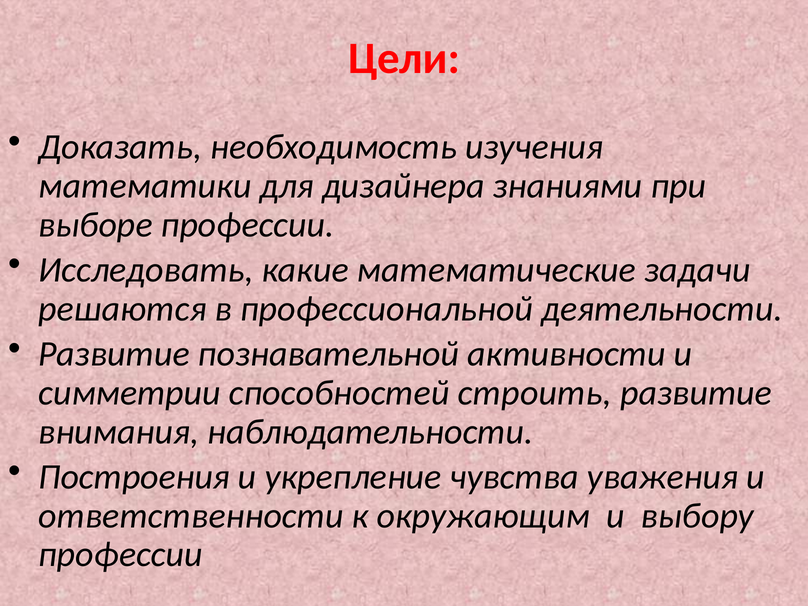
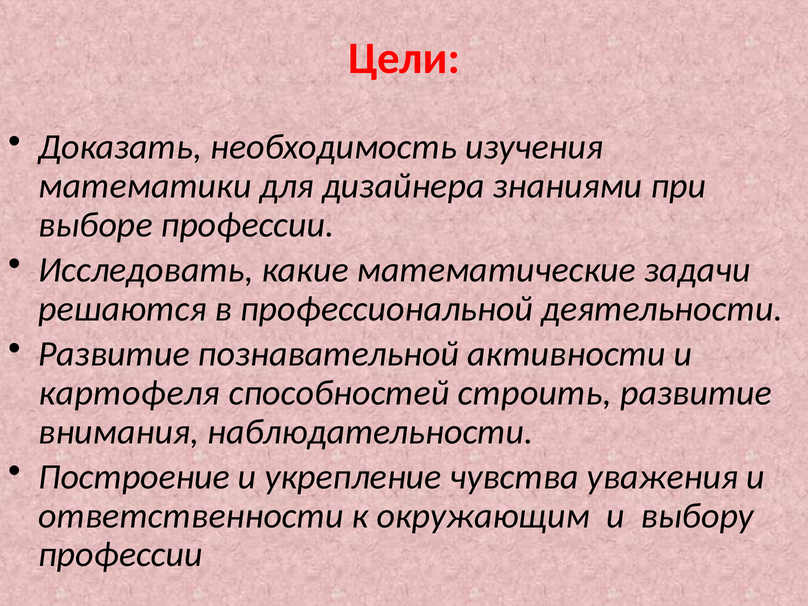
симметрии: симметрии -> картофеля
Построения: Построения -> Построение
